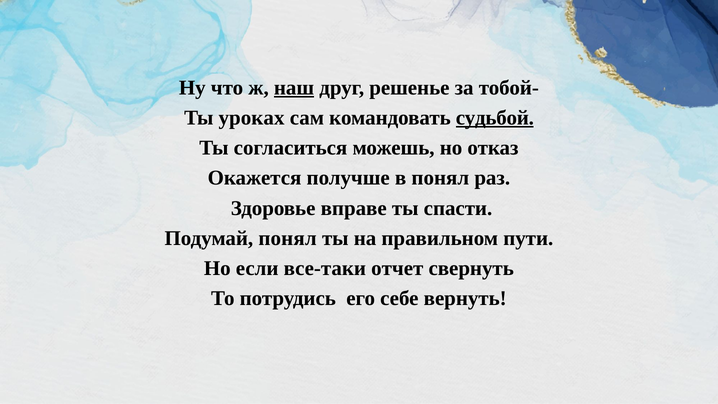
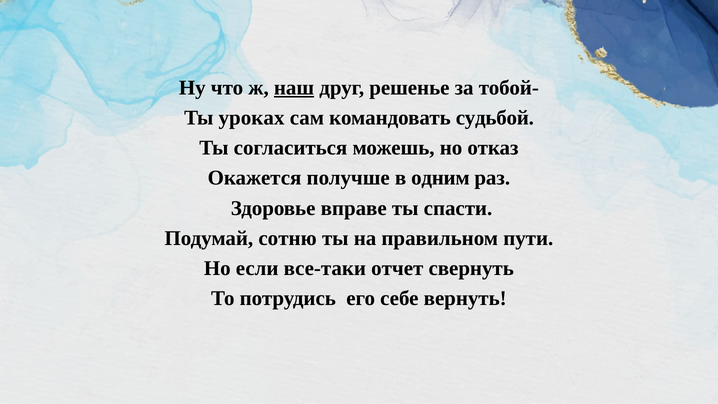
судьбой underline: present -> none
в понял: понял -> одним
Подумай понял: понял -> сотню
